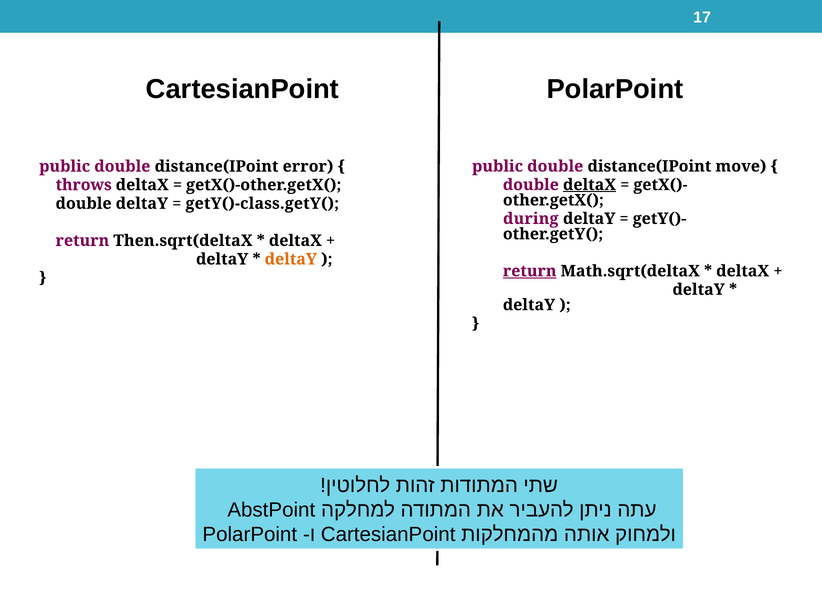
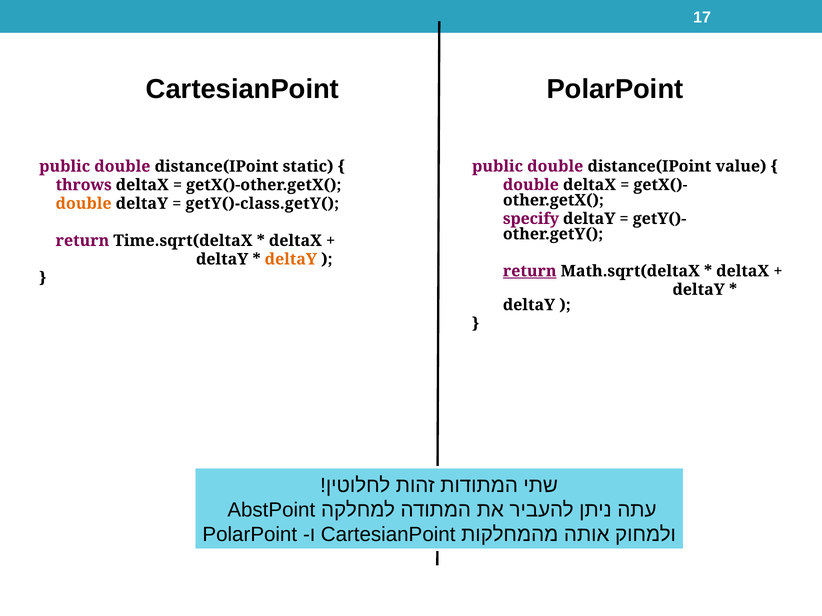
error: error -> static
move: move -> value
deltaX at (590, 185) underline: present -> none
double at (84, 204) colour: black -> orange
during: during -> specify
Then.sqrt(deltaX: Then.sqrt(deltaX -> Time.sqrt(deltaX
